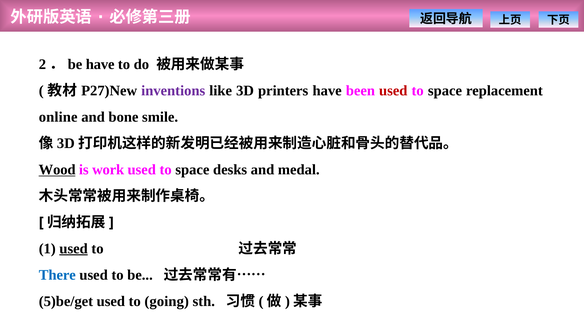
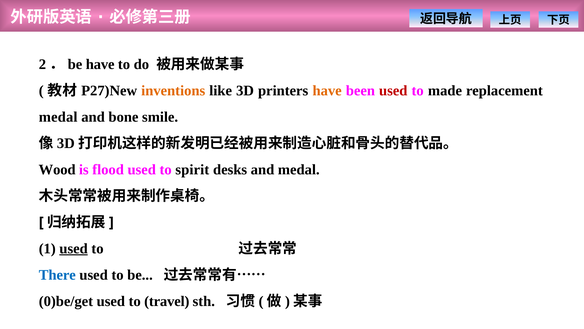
inventions colour: purple -> orange
have at (327, 91) colour: black -> orange
space at (445, 91): space -> made
online at (58, 117): online -> medal
Wood underline: present -> none
work: work -> flood
space at (192, 169): space -> spirit
5)be/get: 5)be/get -> 0)be/get
going: going -> travel
